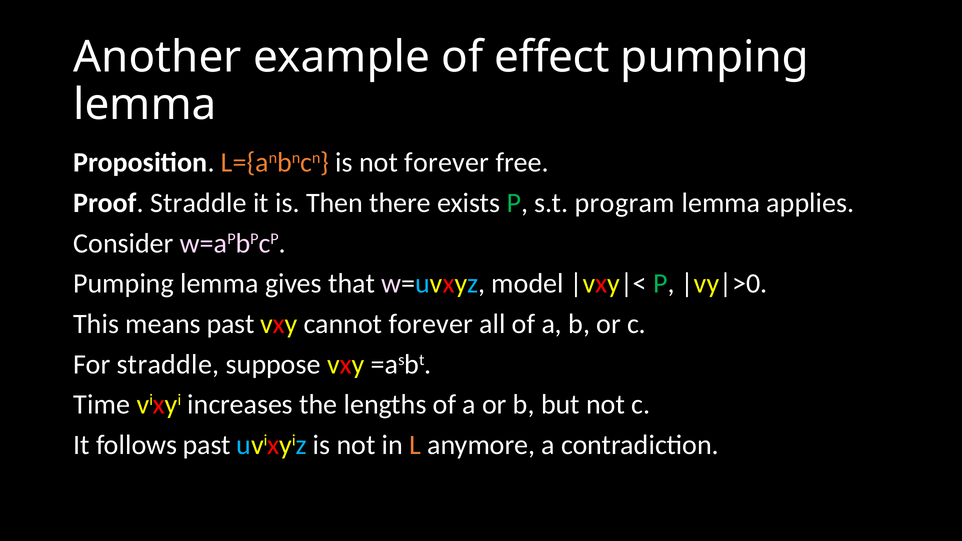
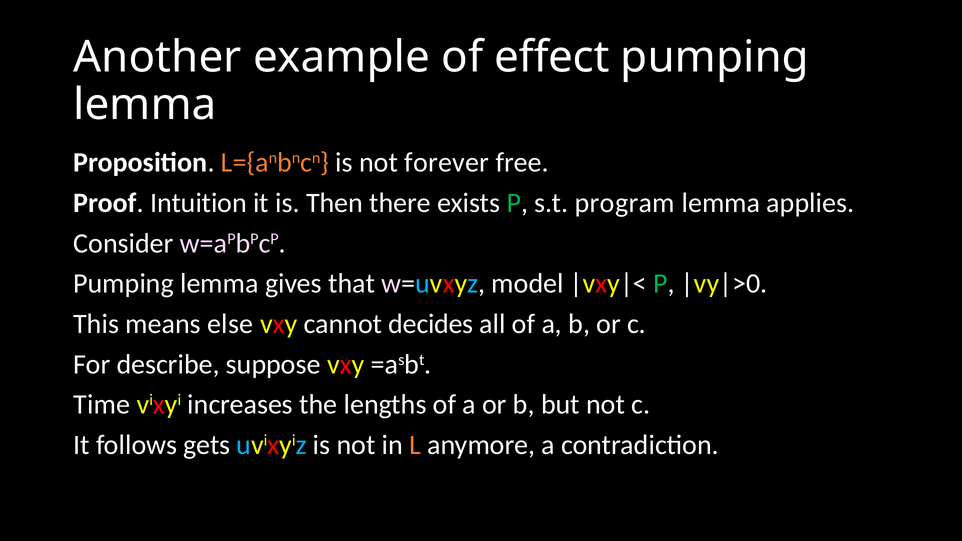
Proof Straddle: Straddle -> Intuition
means past: past -> else
cannot forever: forever -> decides
For straddle: straddle -> describe
follows past: past -> gets
